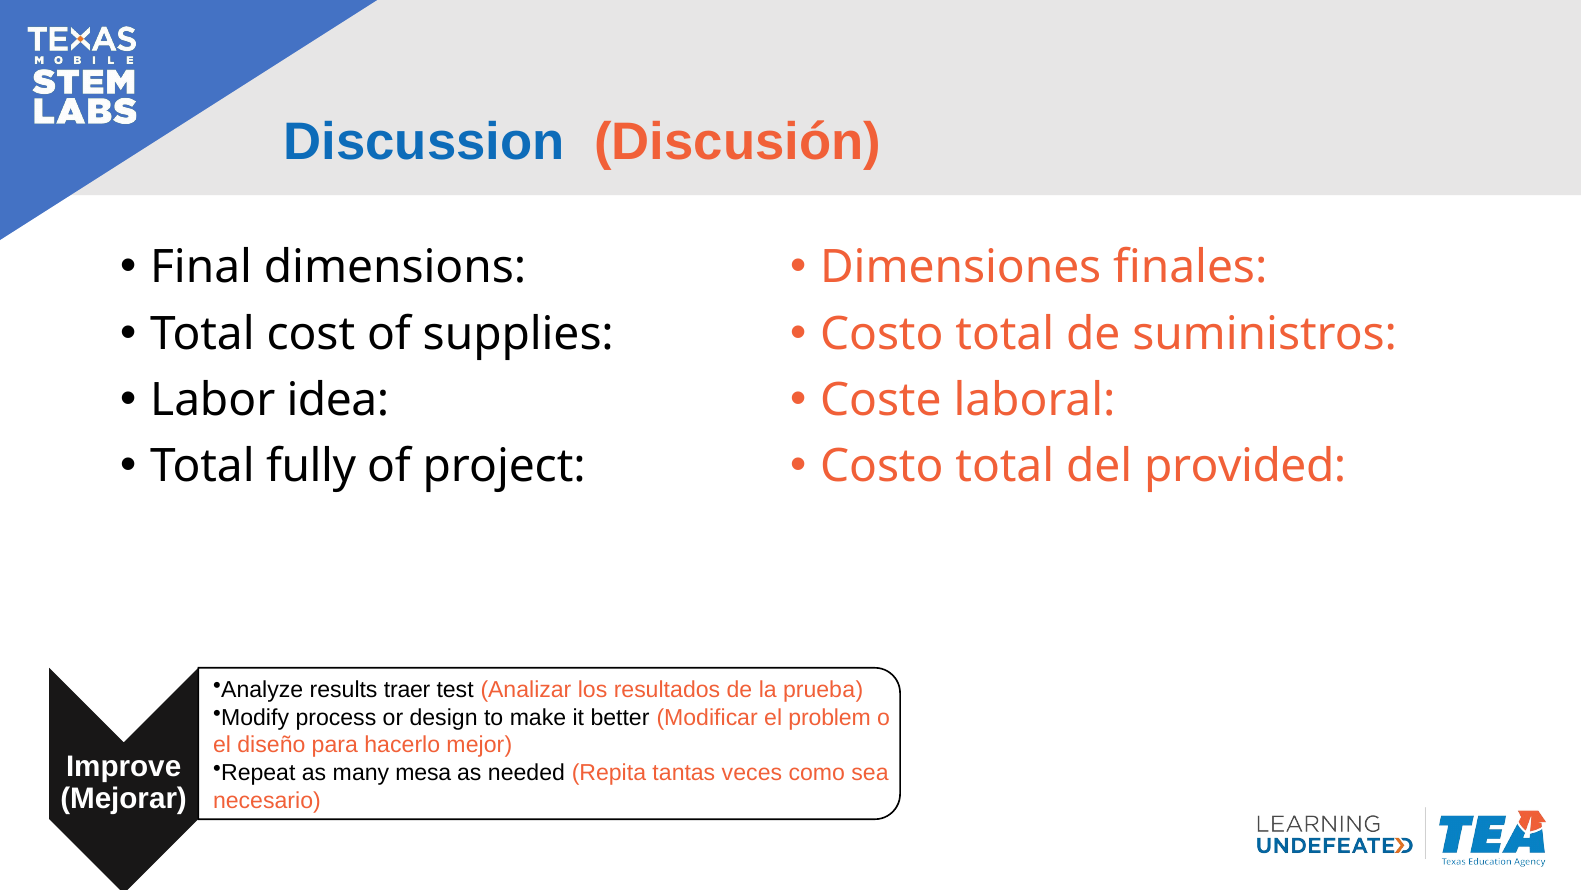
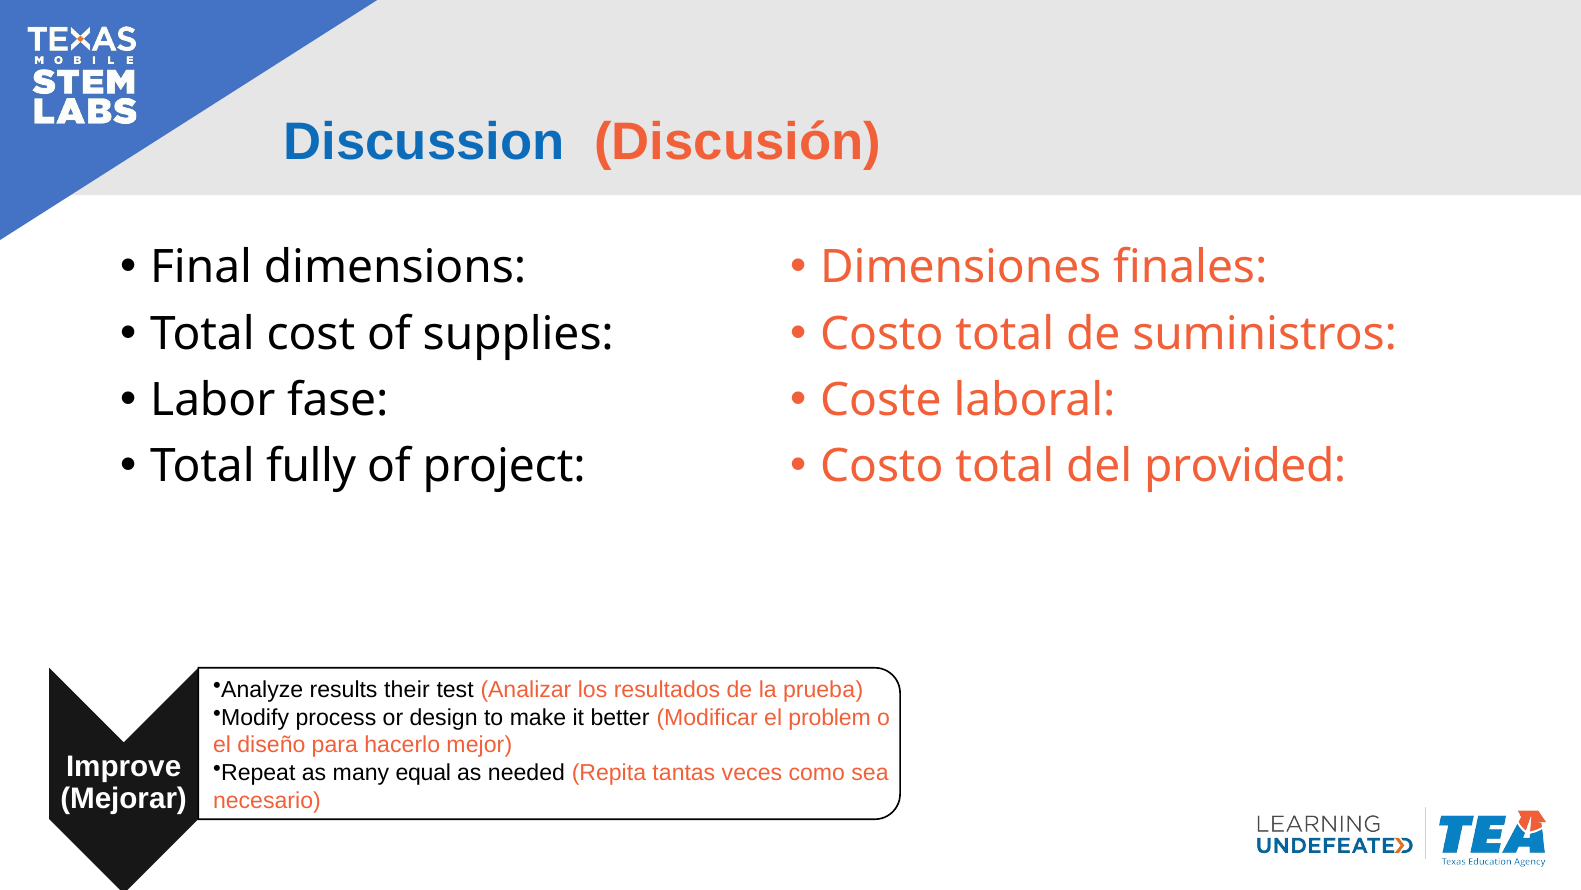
idea: idea -> fase
traer: traer -> their
mesa: mesa -> equal
